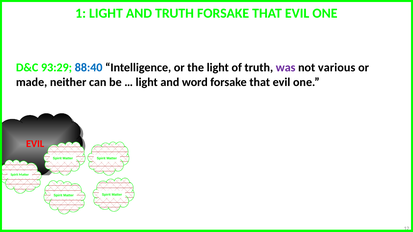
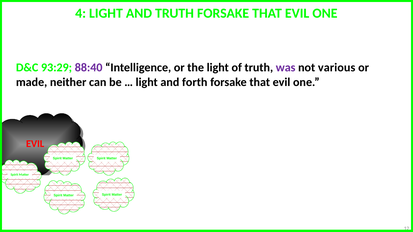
1: 1 -> 4
88:40 colour: blue -> purple
word: word -> forth
